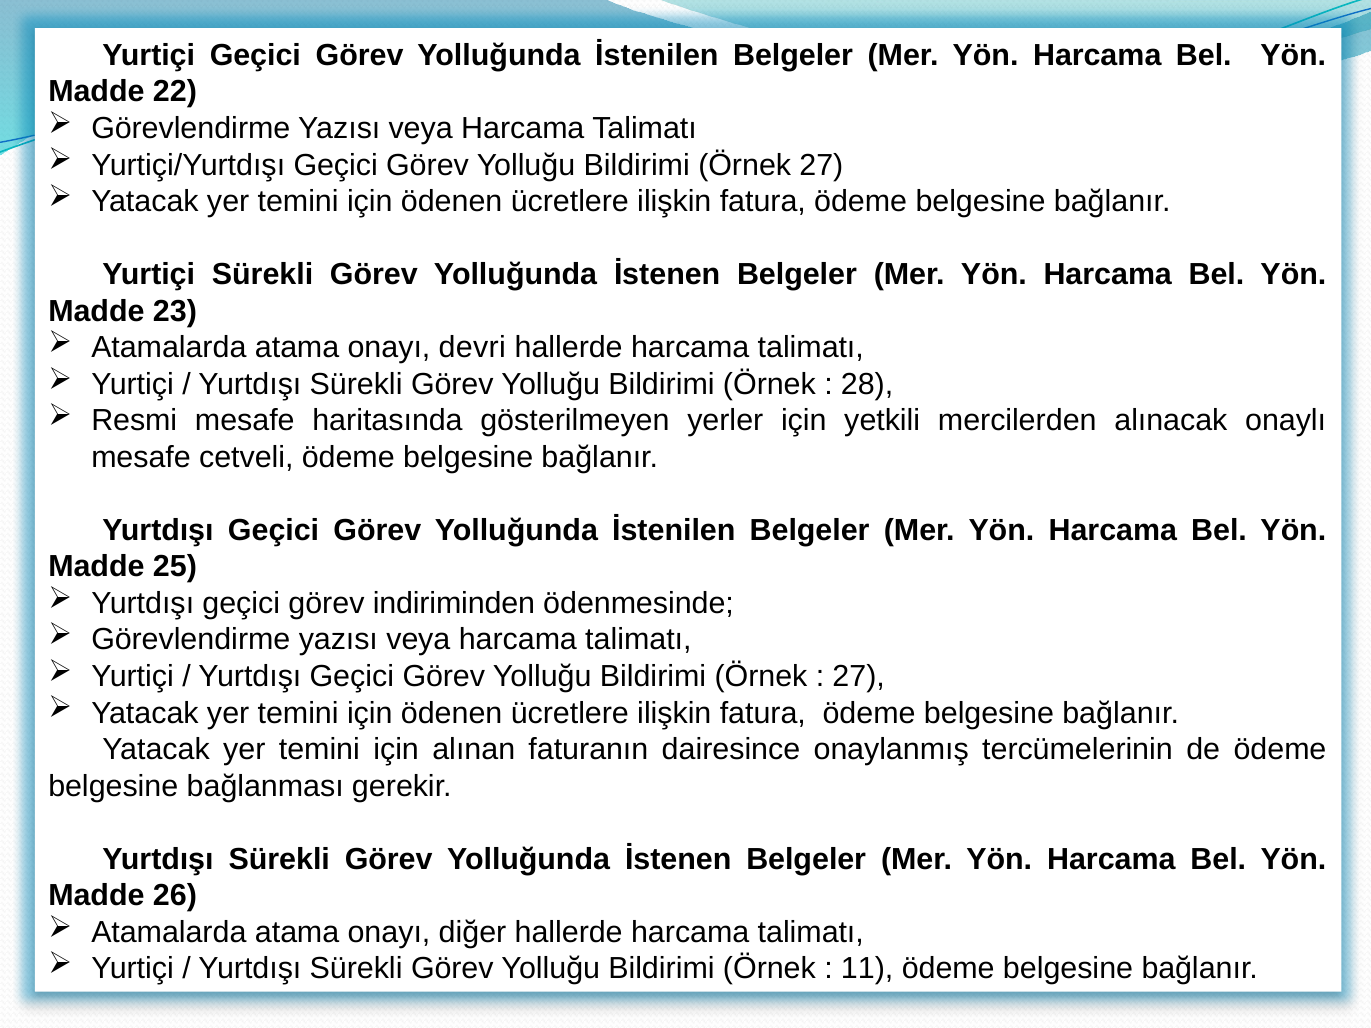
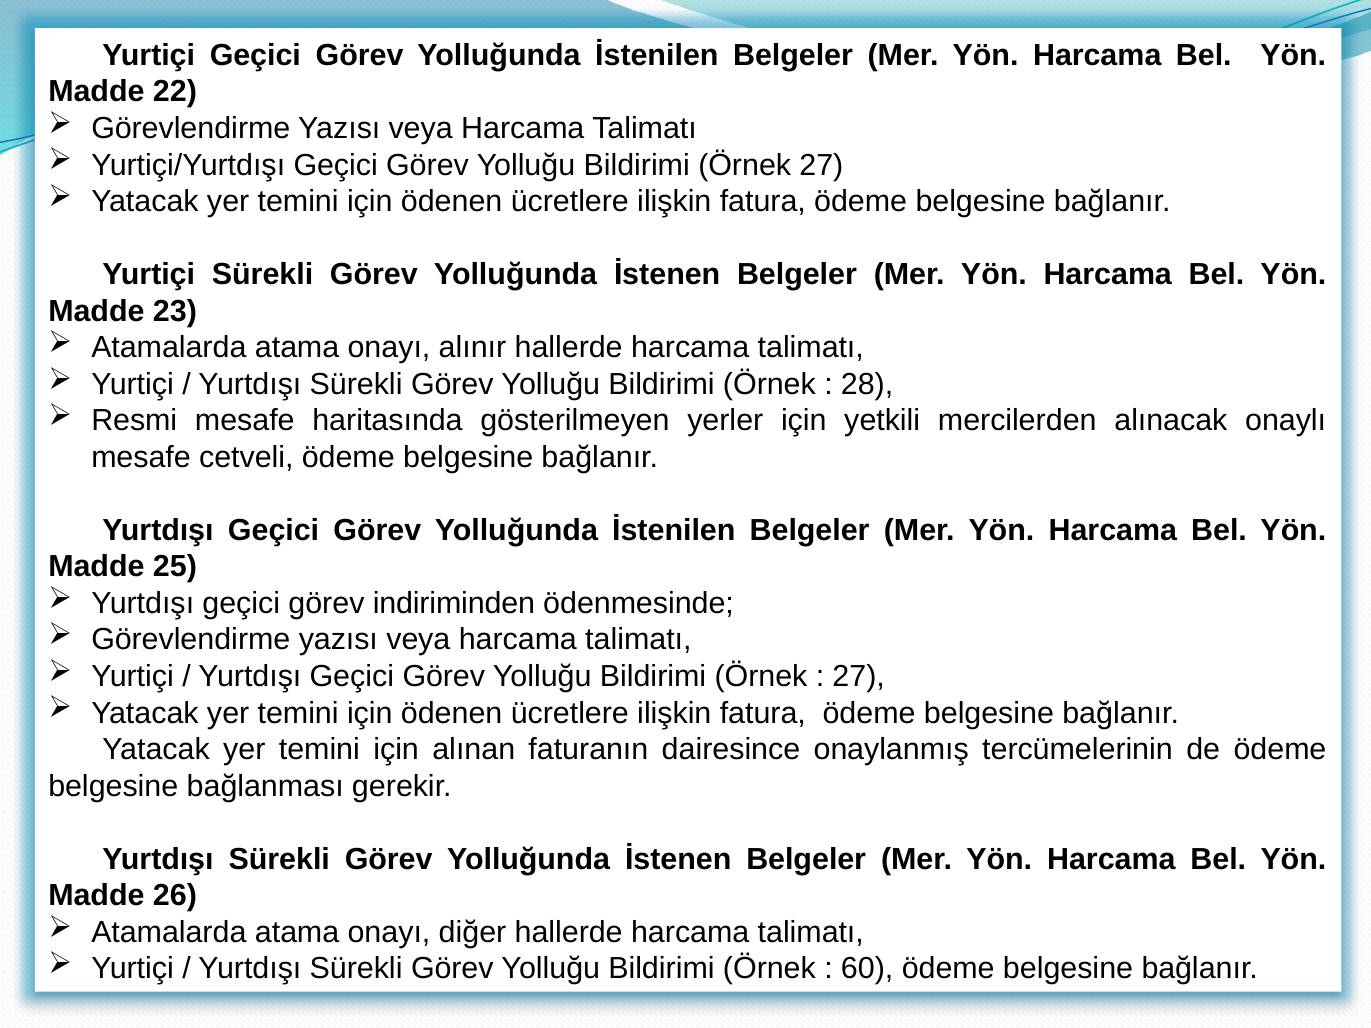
devri: devri -> alınır
11: 11 -> 60
